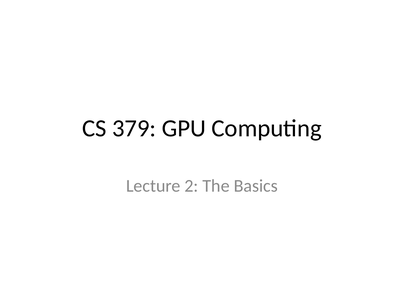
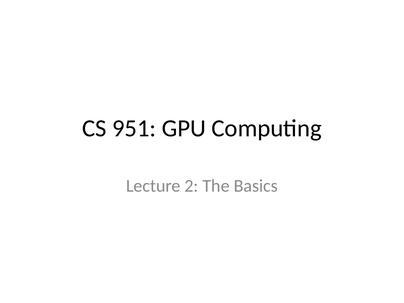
379: 379 -> 951
